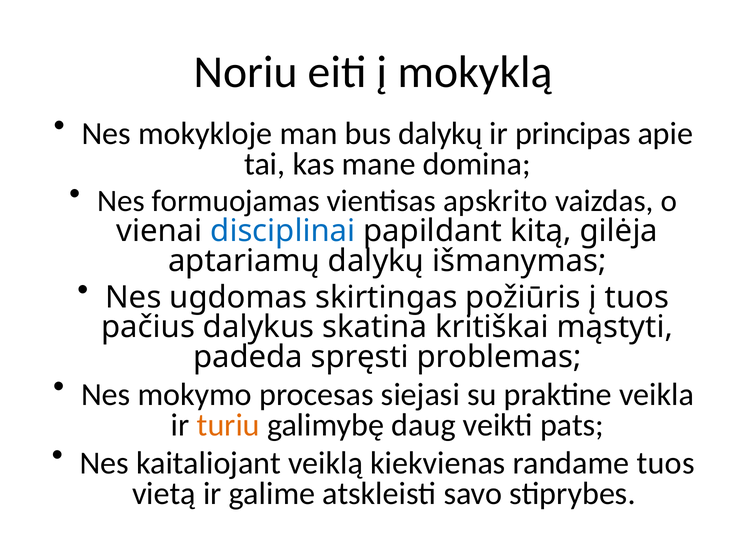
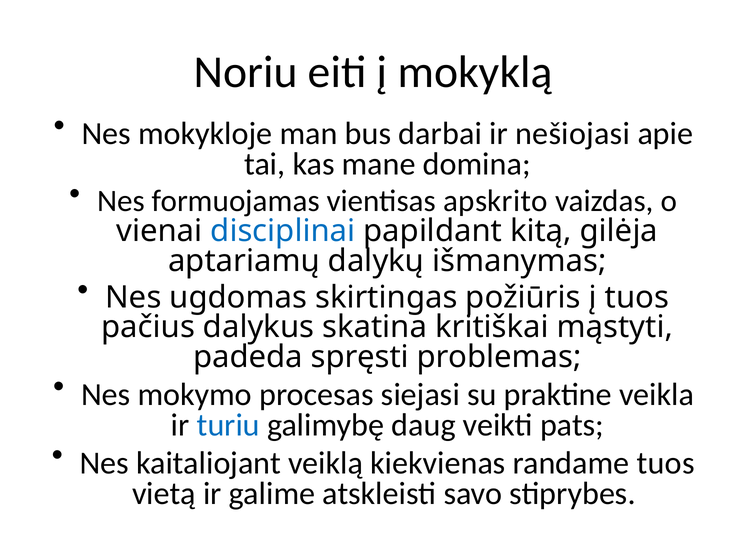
bus dalykų: dalykų -> darbai
principas: principas -> nešiojasi
turiu colour: orange -> blue
